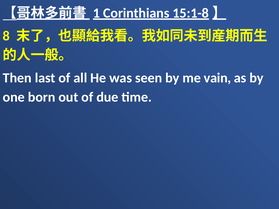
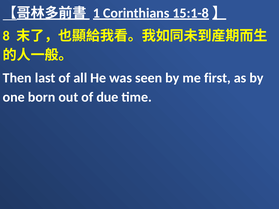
vain: vain -> first
